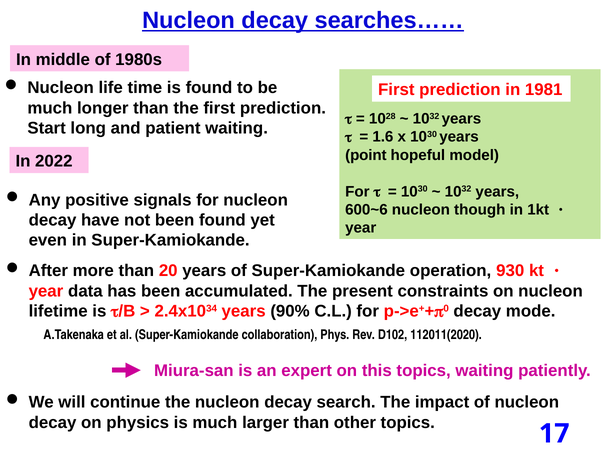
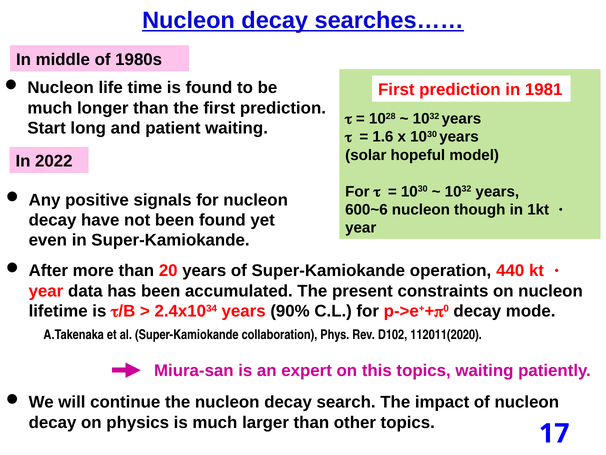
point: point -> solar
930: 930 -> 440
